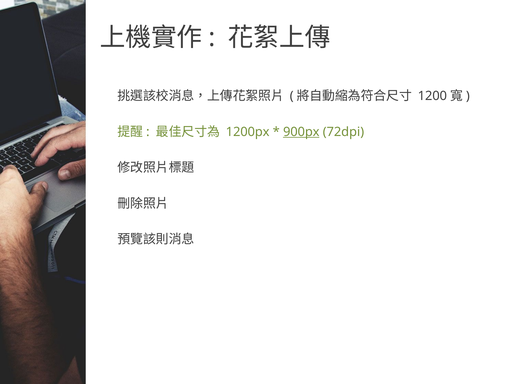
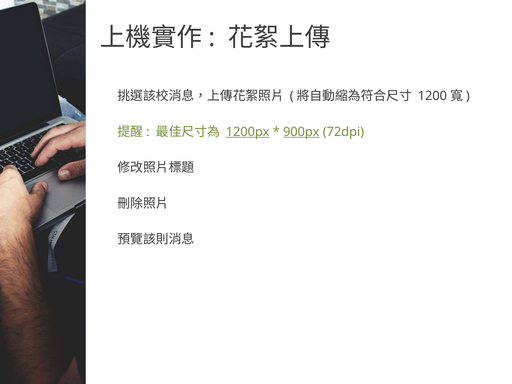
1200px underline: none -> present
